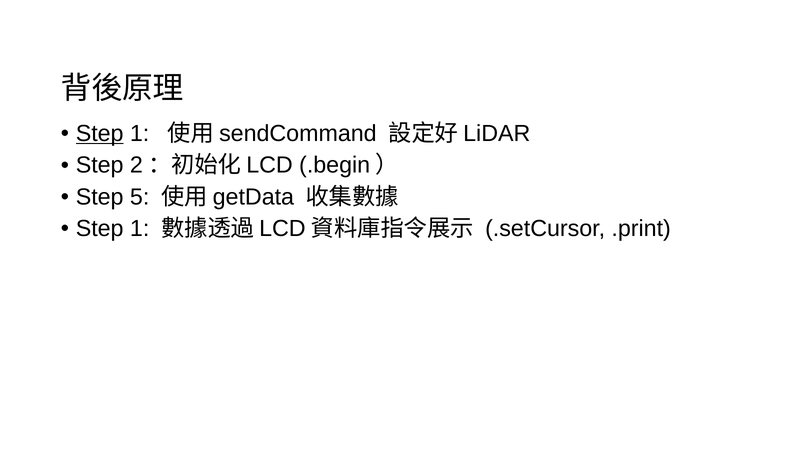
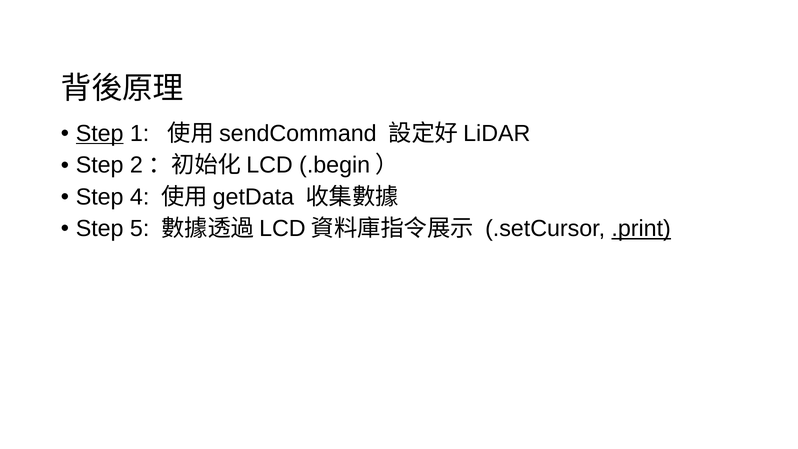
5: 5 -> 4
1 at (140, 228): 1 -> 5
.print underline: none -> present
